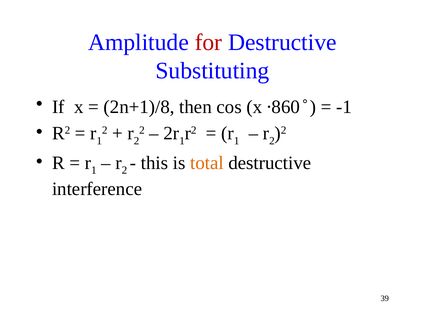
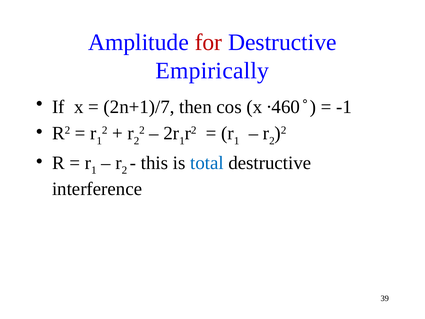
Substituting: Substituting -> Empirically
2n+1)/8: 2n+1)/8 -> 2n+1)/7
∙860: ∙860 -> ∙460
total colour: orange -> blue
